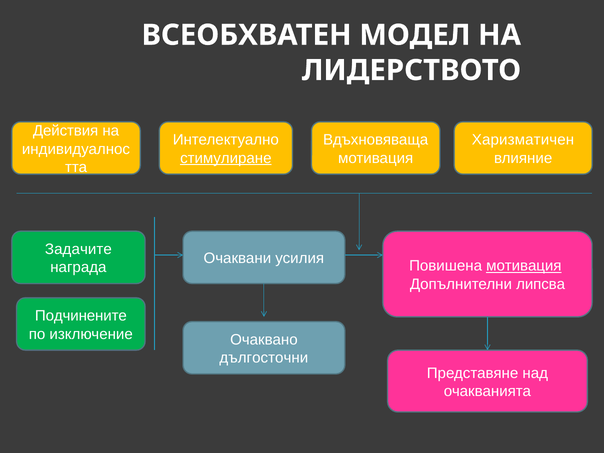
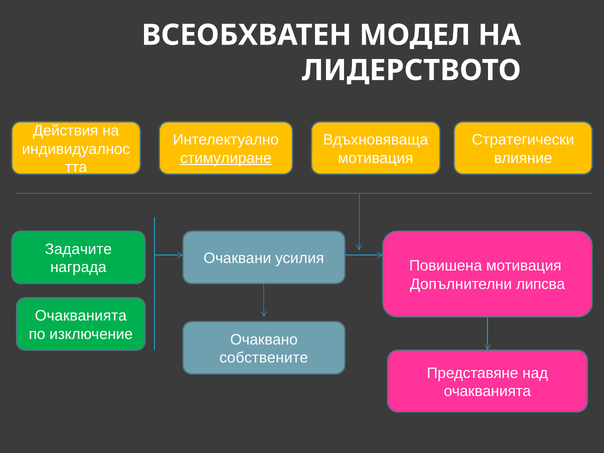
Харизматичен: Харизматичен -> Стратегически
мотивация at (524, 266) underline: present -> none
Подчинените at (81, 316): Подчинените -> Очакванията
дългосточни: дългосточни -> собствените
